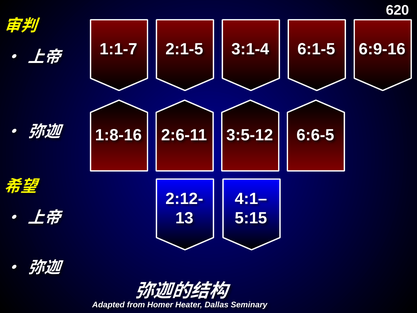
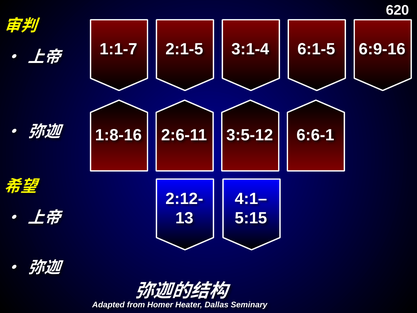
6:6-5: 6:6-5 -> 6:6-1
